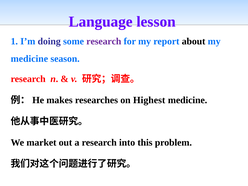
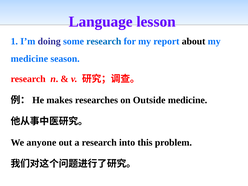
research at (104, 41) colour: purple -> blue
Highest: Highest -> Outside
market: market -> anyone
